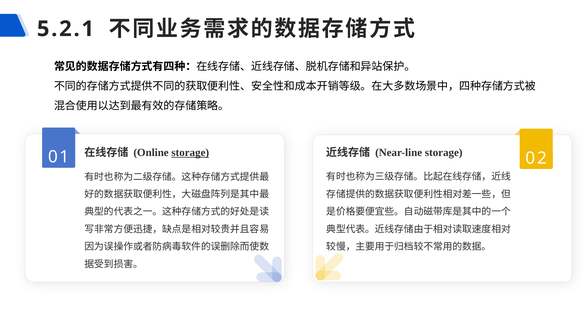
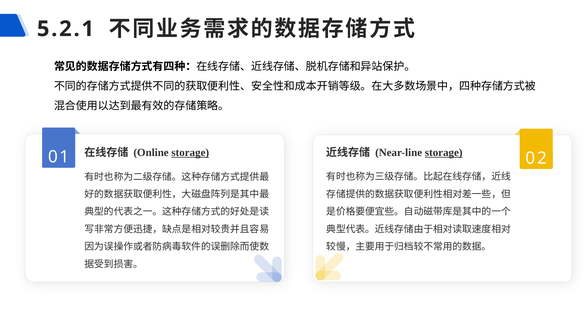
storage at (444, 153) underline: none -> present
